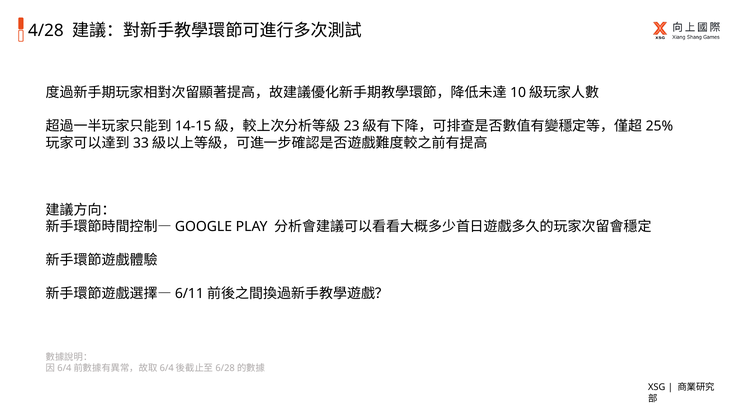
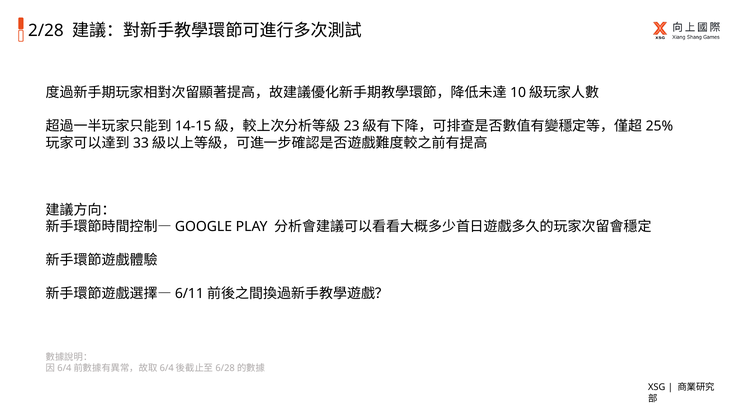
4/28: 4/28 -> 2/28
